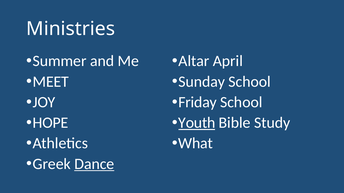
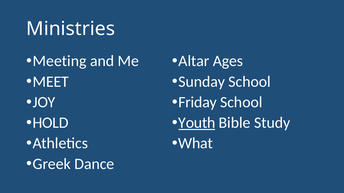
Summer: Summer -> Meeting
April: April -> Ages
HOPE: HOPE -> HOLD
Dance underline: present -> none
